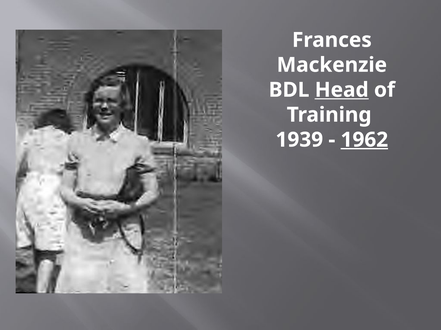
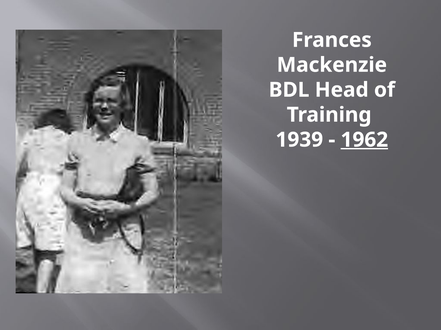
Head underline: present -> none
